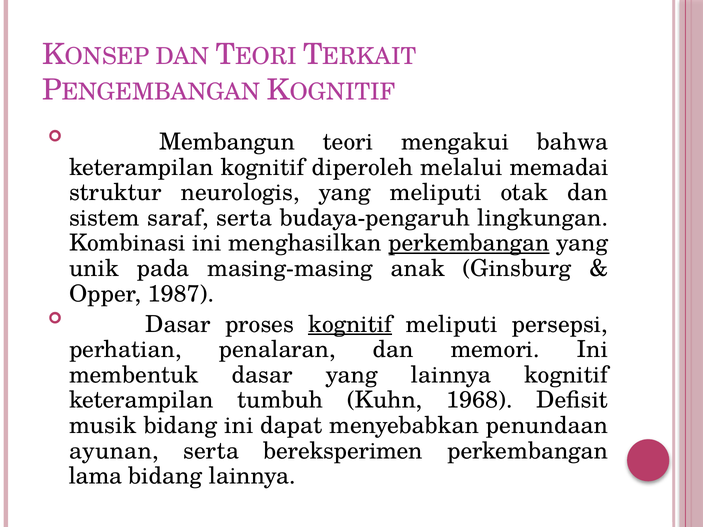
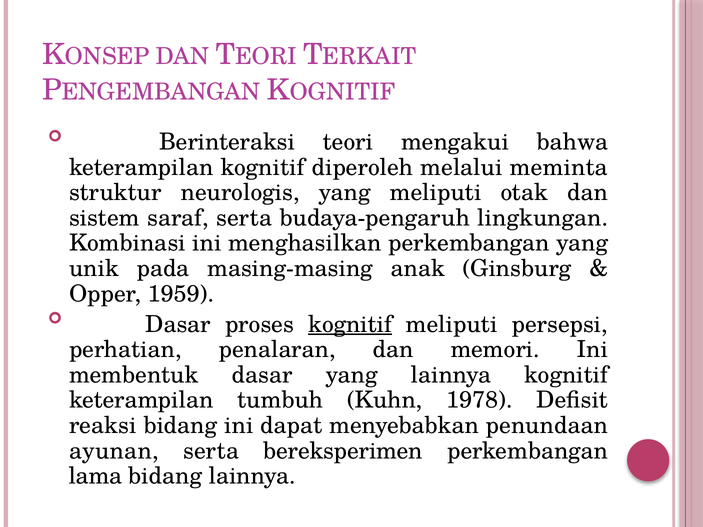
Membangun: Membangun -> Berinteraksi
memadai: memadai -> meminta
perkembangan at (469, 243) underline: present -> none
1987: 1987 -> 1959
1968: 1968 -> 1978
musik: musik -> reaksi
